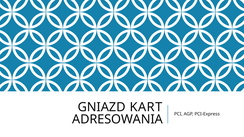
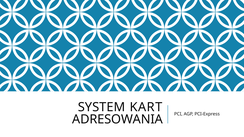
GNIAZD: GNIAZD -> SYSTEM
